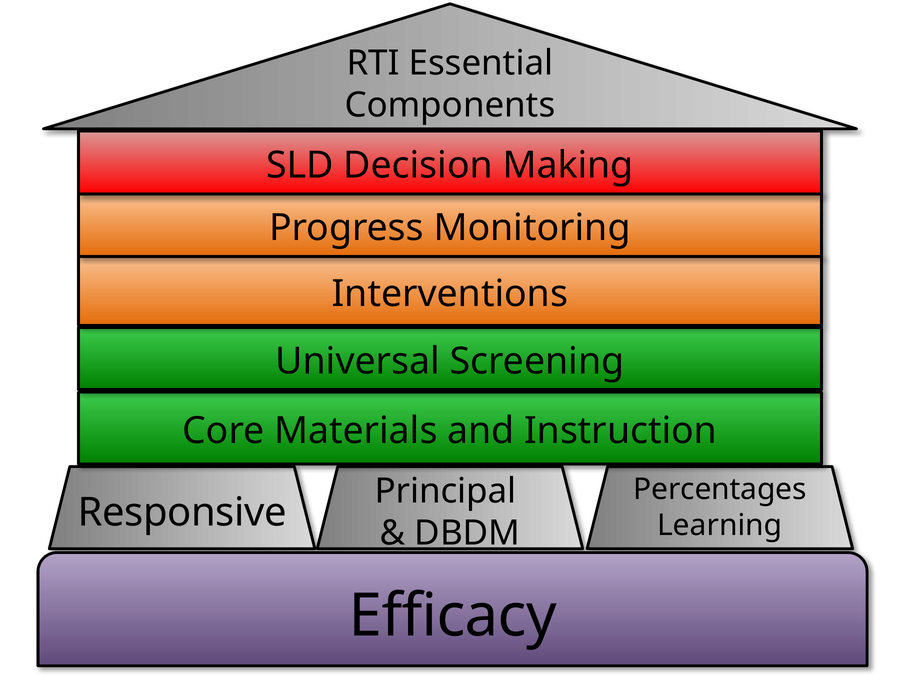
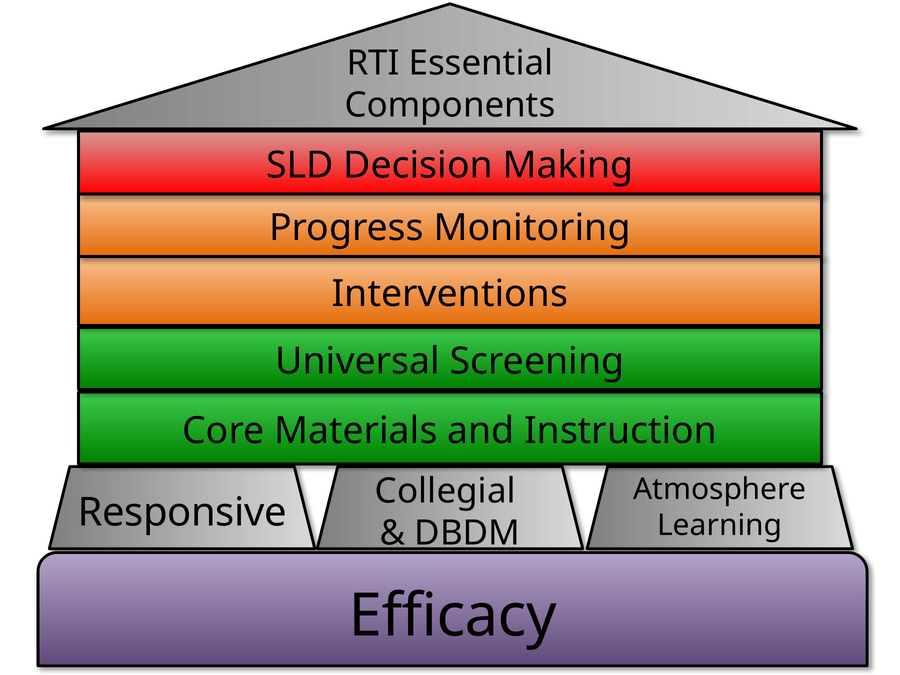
Percentages: Percentages -> Atmosphere
Principal at (445, 491): Principal -> Collegial
